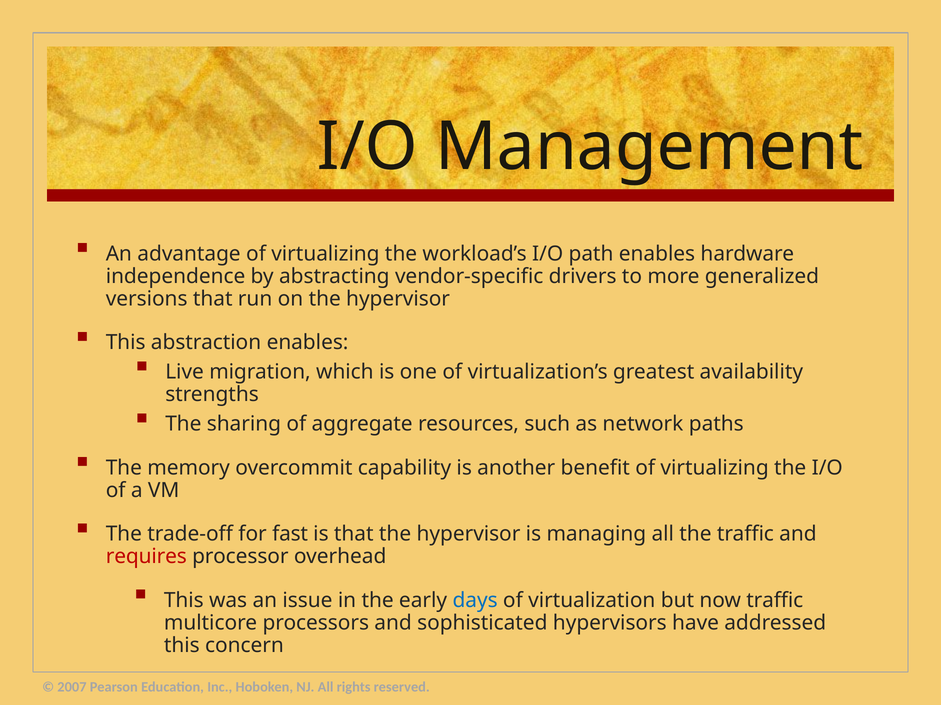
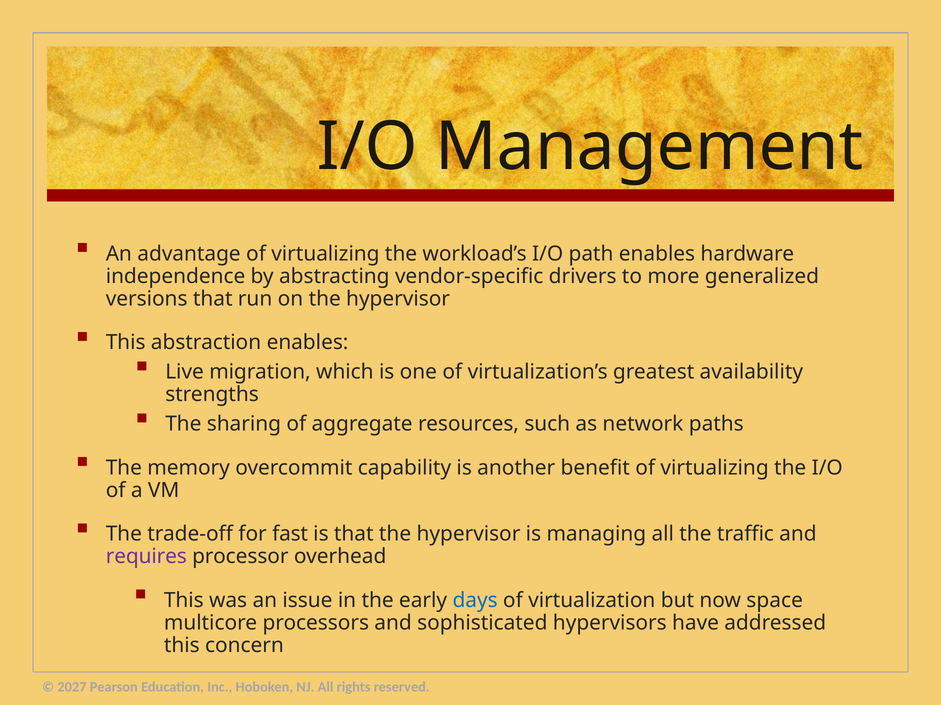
requires colour: red -> purple
now traffic: traffic -> space
2007: 2007 -> 2027
